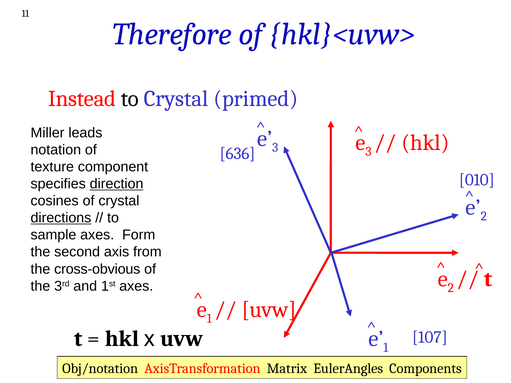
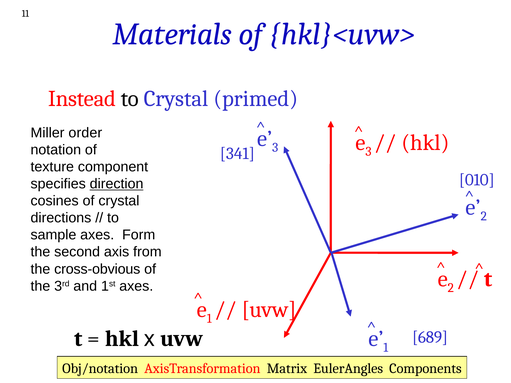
Therefore: Therefore -> Materials
leads: leads -> order
636: 636 -> 341
directions underline: present -> none
107: 107 -> 689
